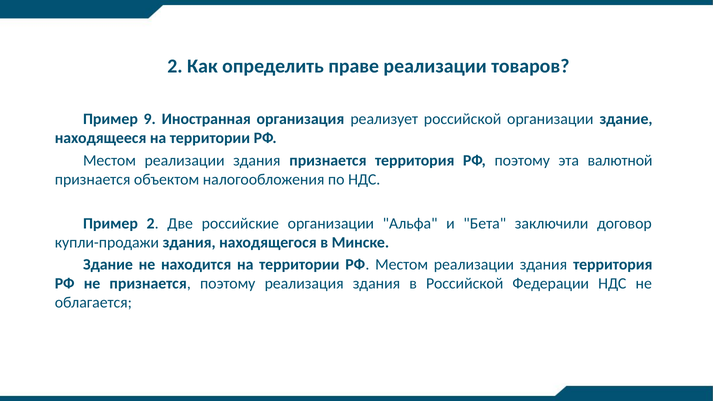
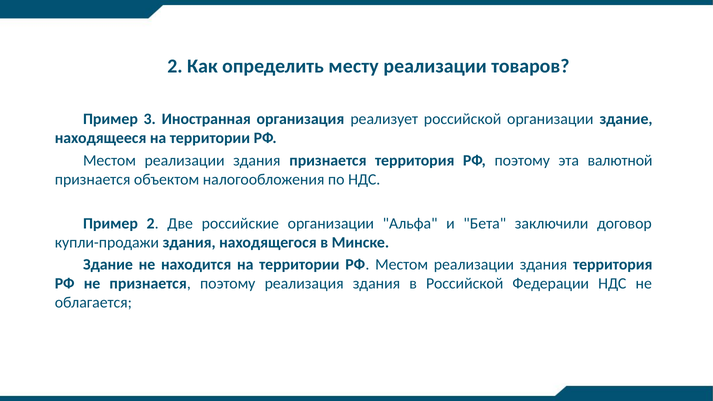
праве: праве -> месту
9: 9 -> 3
